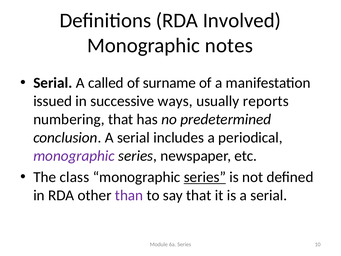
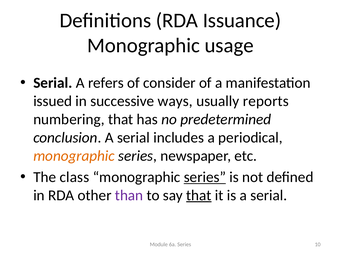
Involved: Involved -> Issuance
notes: notes -> usage
called: called -> refers
surname: surname -> consider
monographic at (74, 156) colour: purple -> orange
that at (199, 195) underline: none -> present
